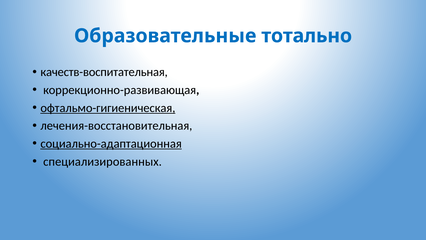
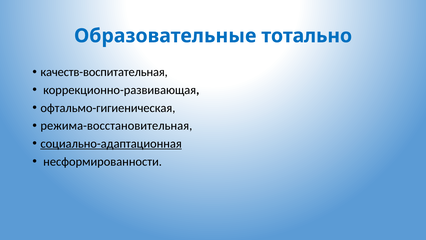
офтальмо-гигиеническая underline: present -> none
лечения-восстановительная: лечения-восстановительная -> режима-восстановительная
специализированных: специализированных -> несформированности
